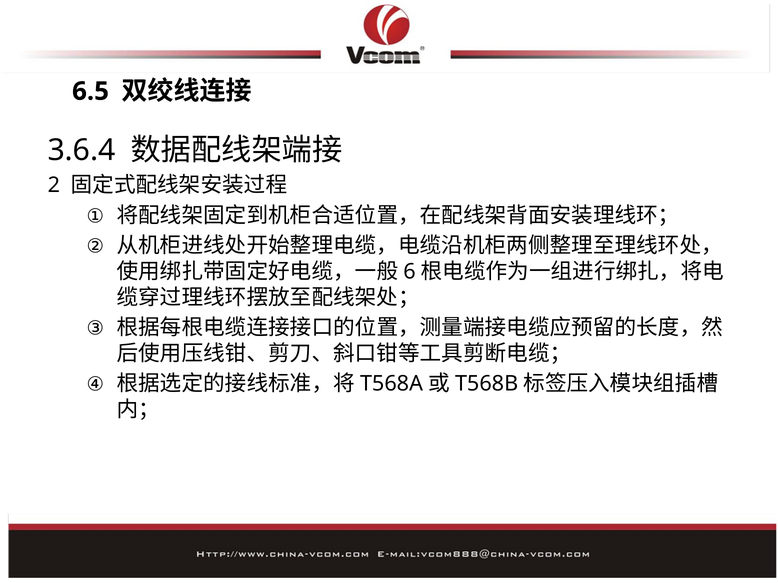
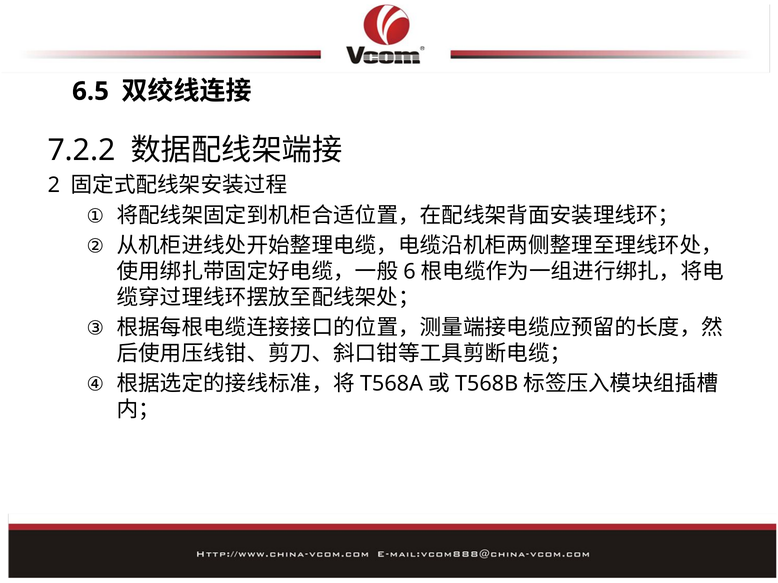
3.6.4: 3.6.4 -> 7.2.2
